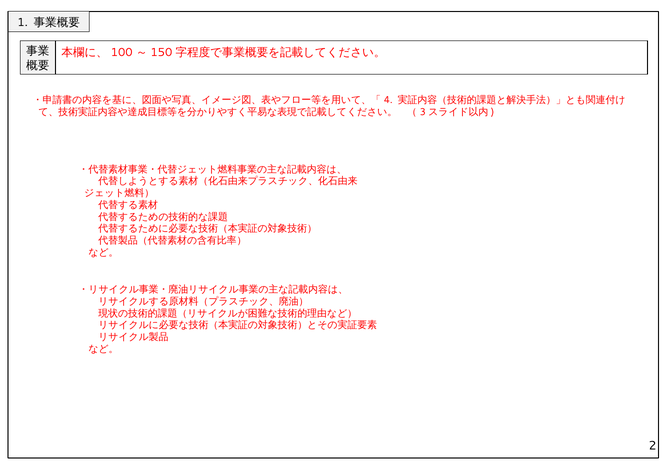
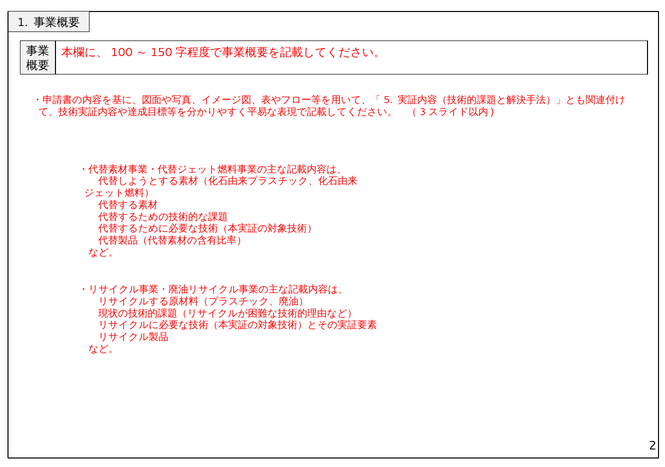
4: 4 -> 5
